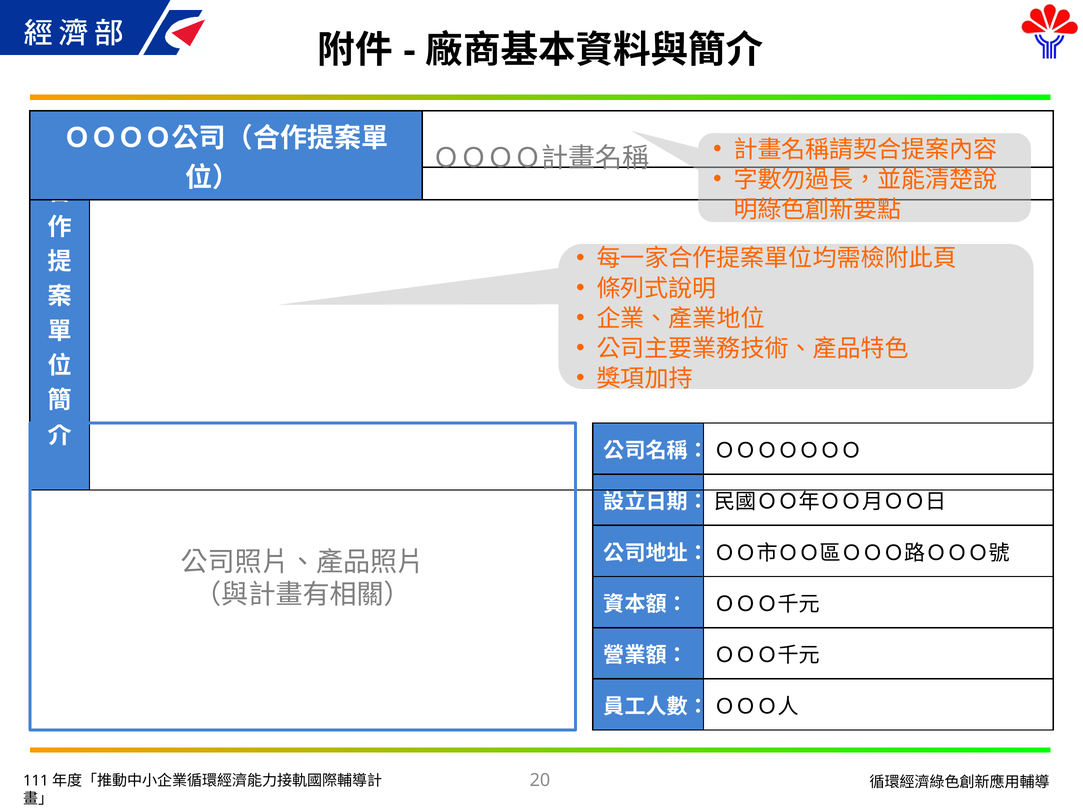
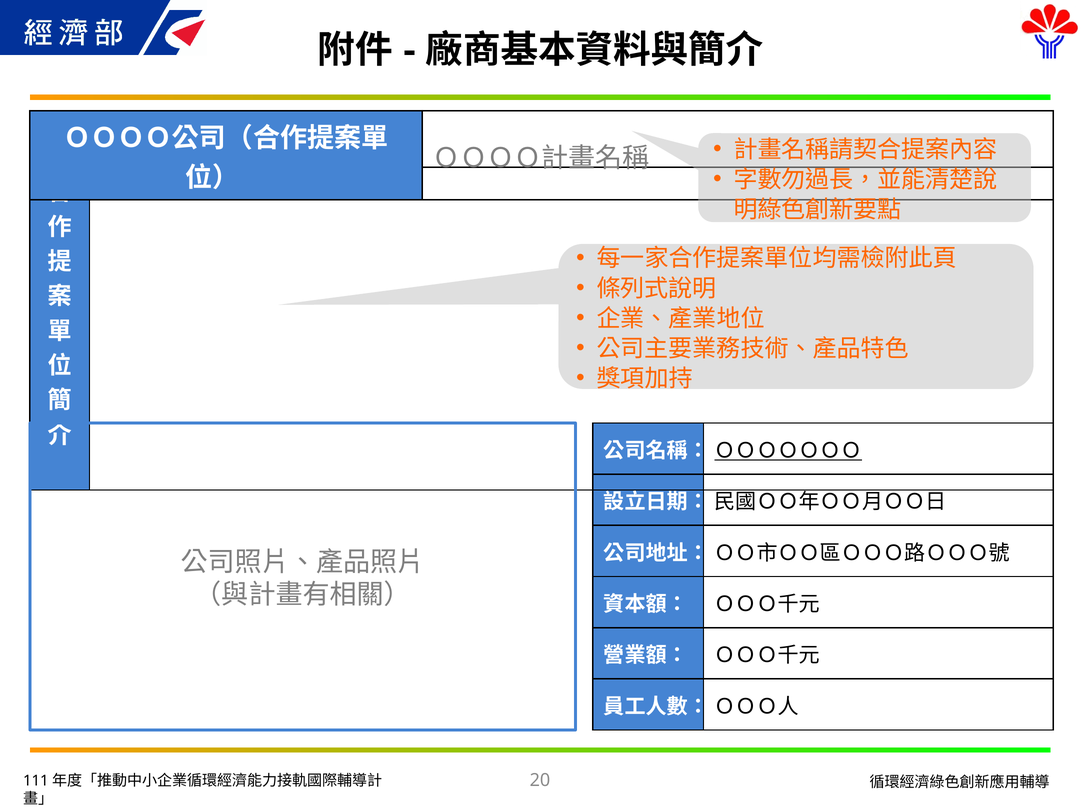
ＯＯＯＯＯＯＯ underline: none -> present
